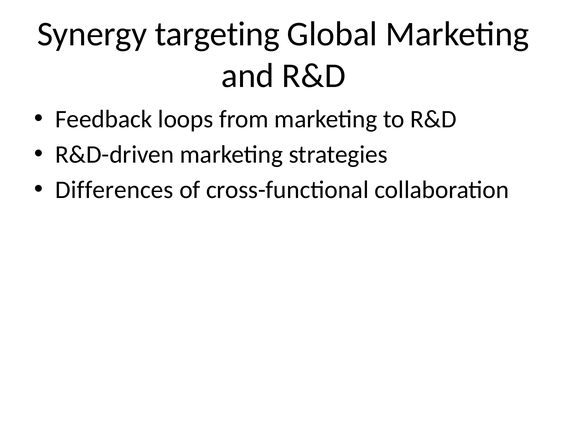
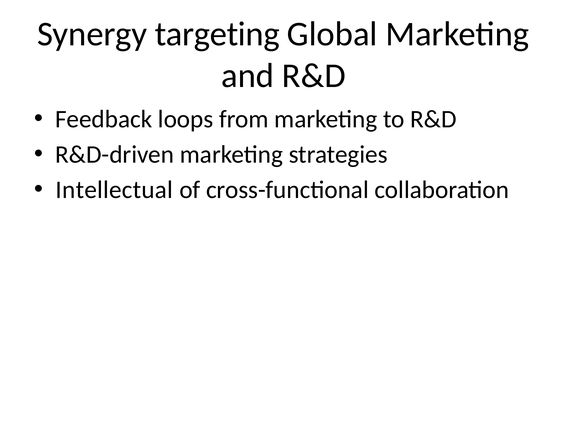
Differences: Differences -> Intellectual
